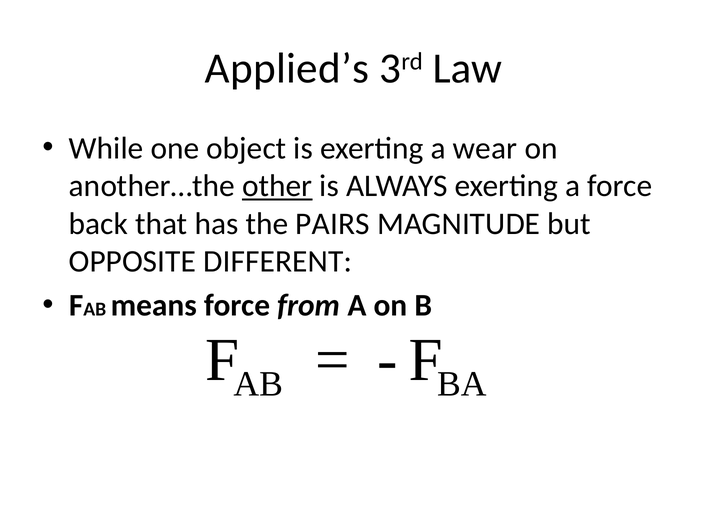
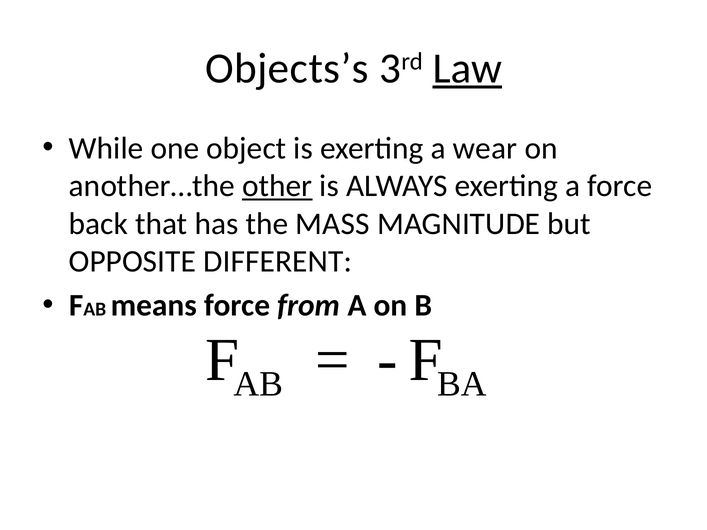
Applied’s: Applied’s -> Objects’s
Law underline: none -> present
PAIRS: PAIRS -> MASS
